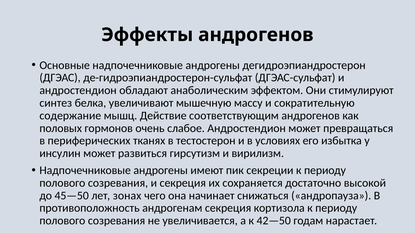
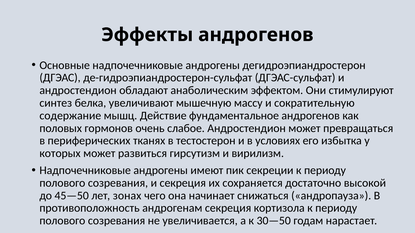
соответствующим: соответствующим -> фундаментальное
инсулин: инсулин -> которых
42—50: 42—50 -> 30—50
